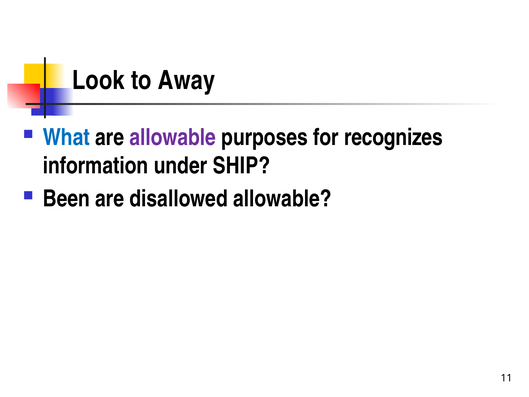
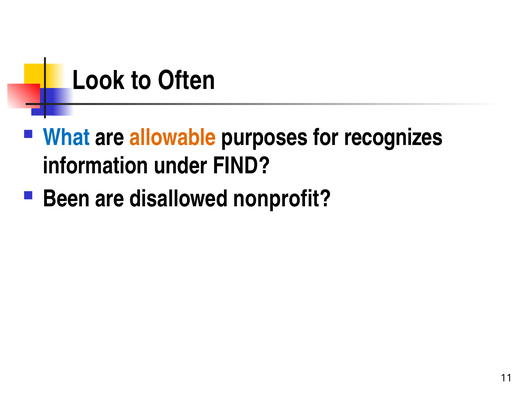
Away: Away -> Often
allowable at (173, 137) colour: purple -> orange
SHIP: SHIP -> FIND
disallowed allowable: allowable -> nonprofit
